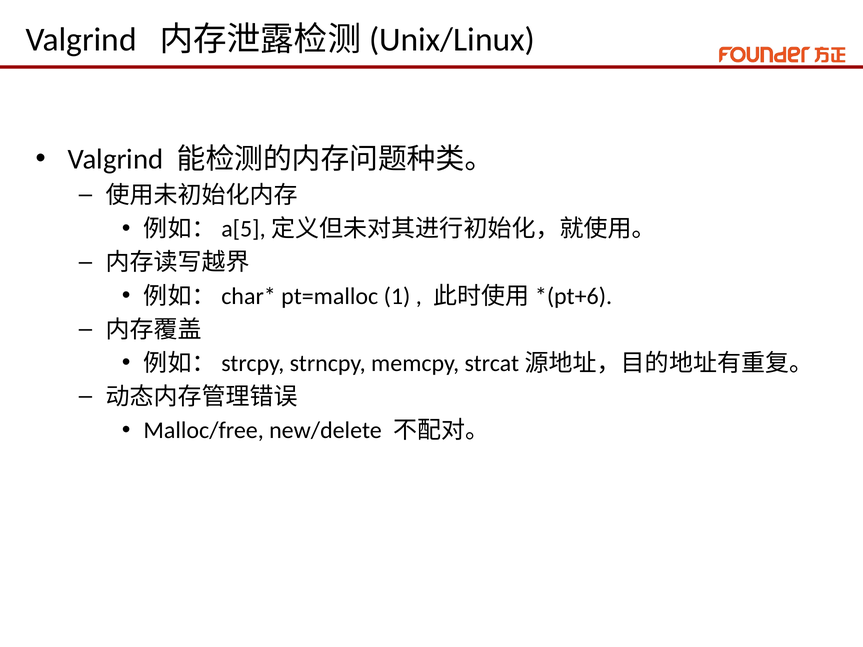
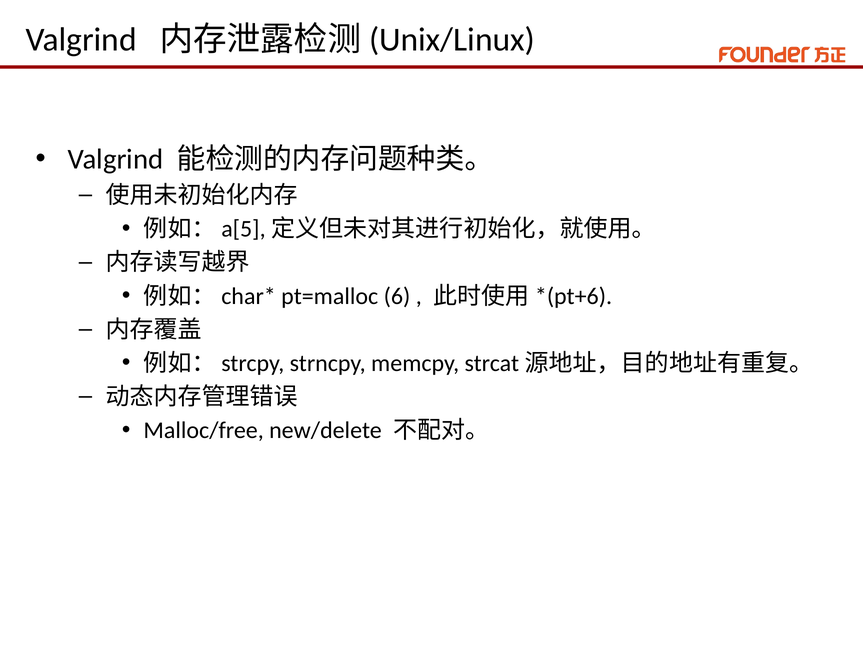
1: 1 -> 6
